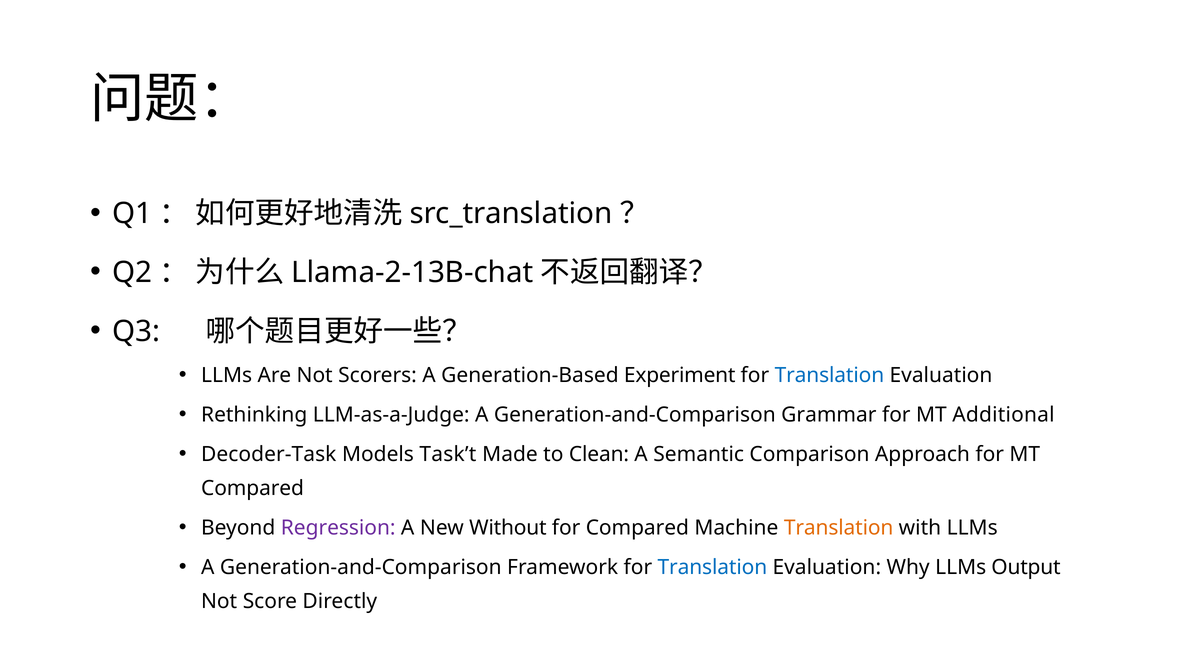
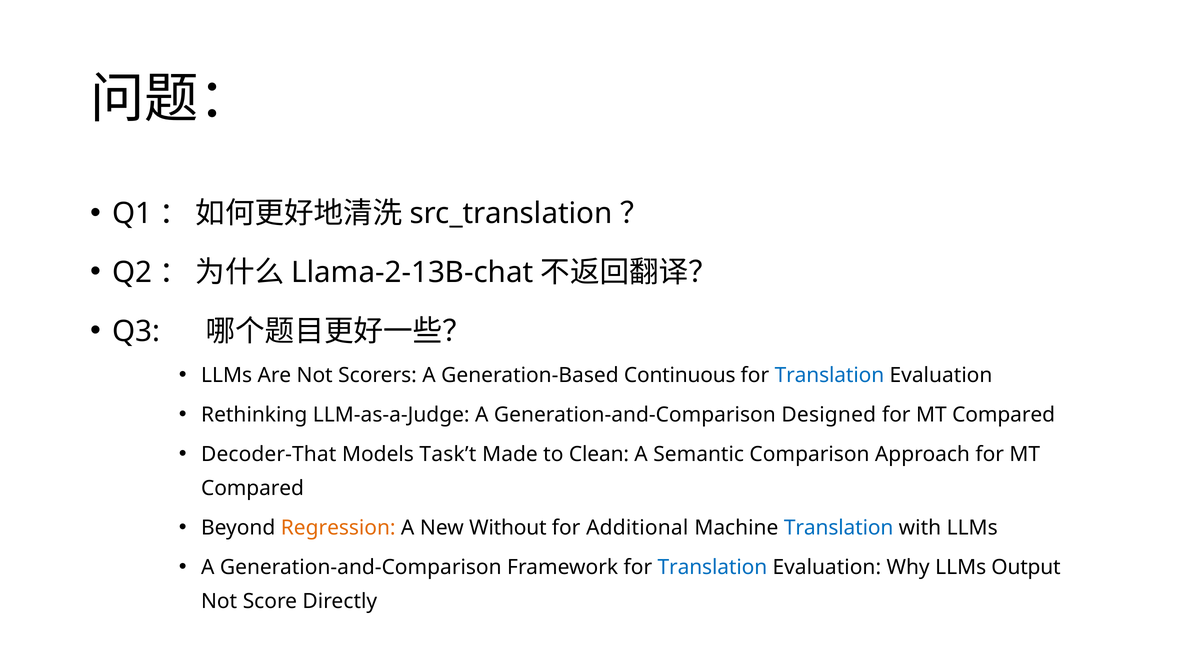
Experiment: Experiment -> Continuous
Grammar: Grammar -> Designed
Additional at (1003, 415): Additional -> Compared
Decoder-Task: Decoder-Task -> Decoder-That
Regression colour: purple -> orange
for Compared: Compared -> Additional
Translation at (839, 528) colour: orange -> blue
